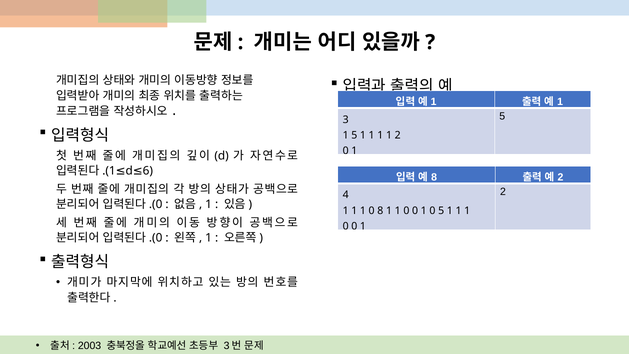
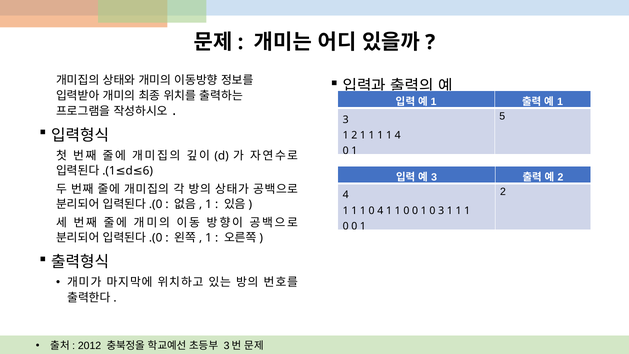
5 at (354, 135): 5 -> 2
1 1 2: 2 -> 4
8 at (434, 177): 8 -> 3
0 8: 8 -> 4
0 5: 5 -> 3
2003: 2003 -> 2012
